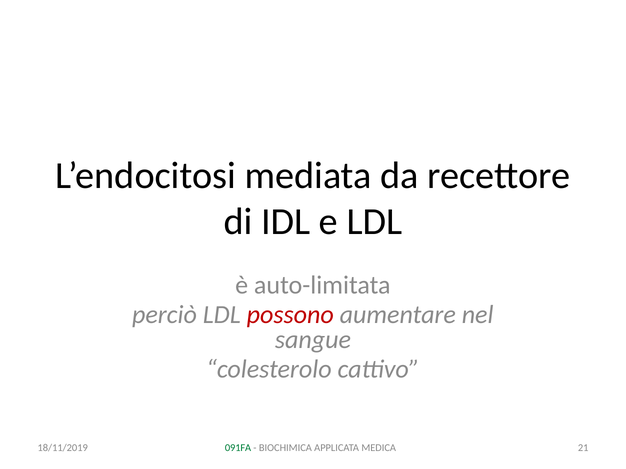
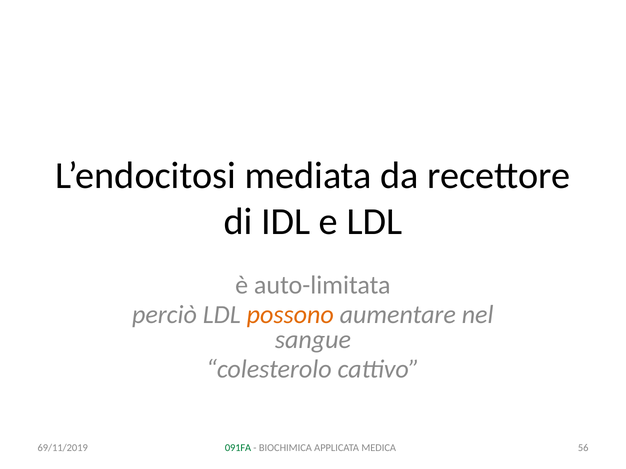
possono colour: red -> orange
21: 21 -> 56
18/11/2019: 18/11/2019 -> 69/11/2019
